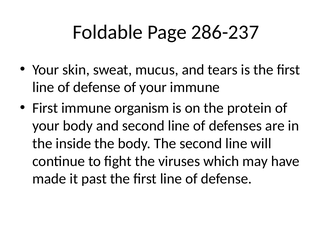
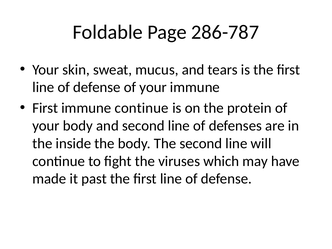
286-237: 286-237 -> 286-787
immune organism: organism -> continue
